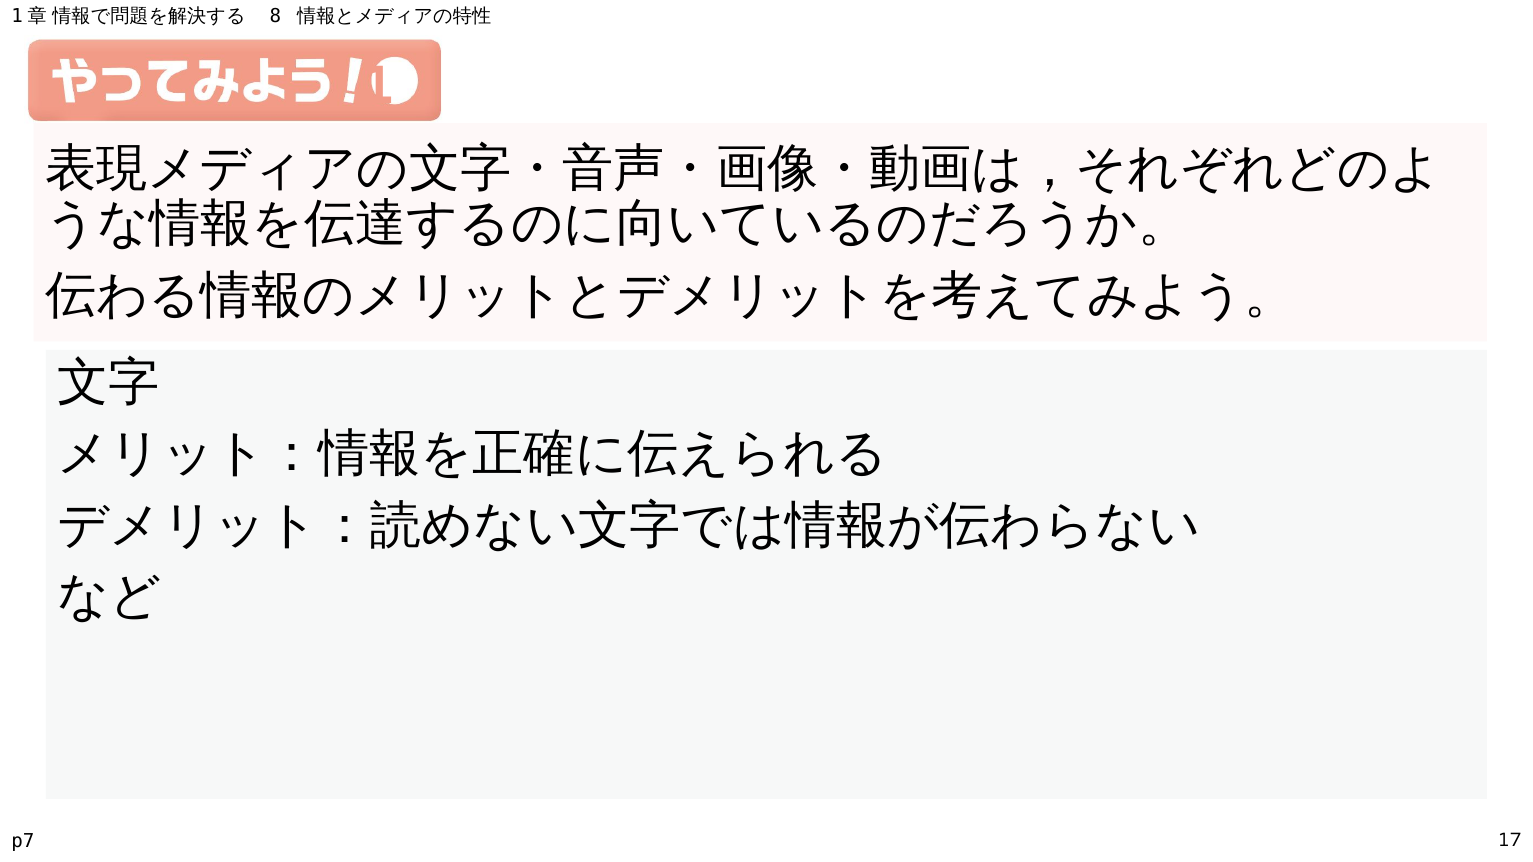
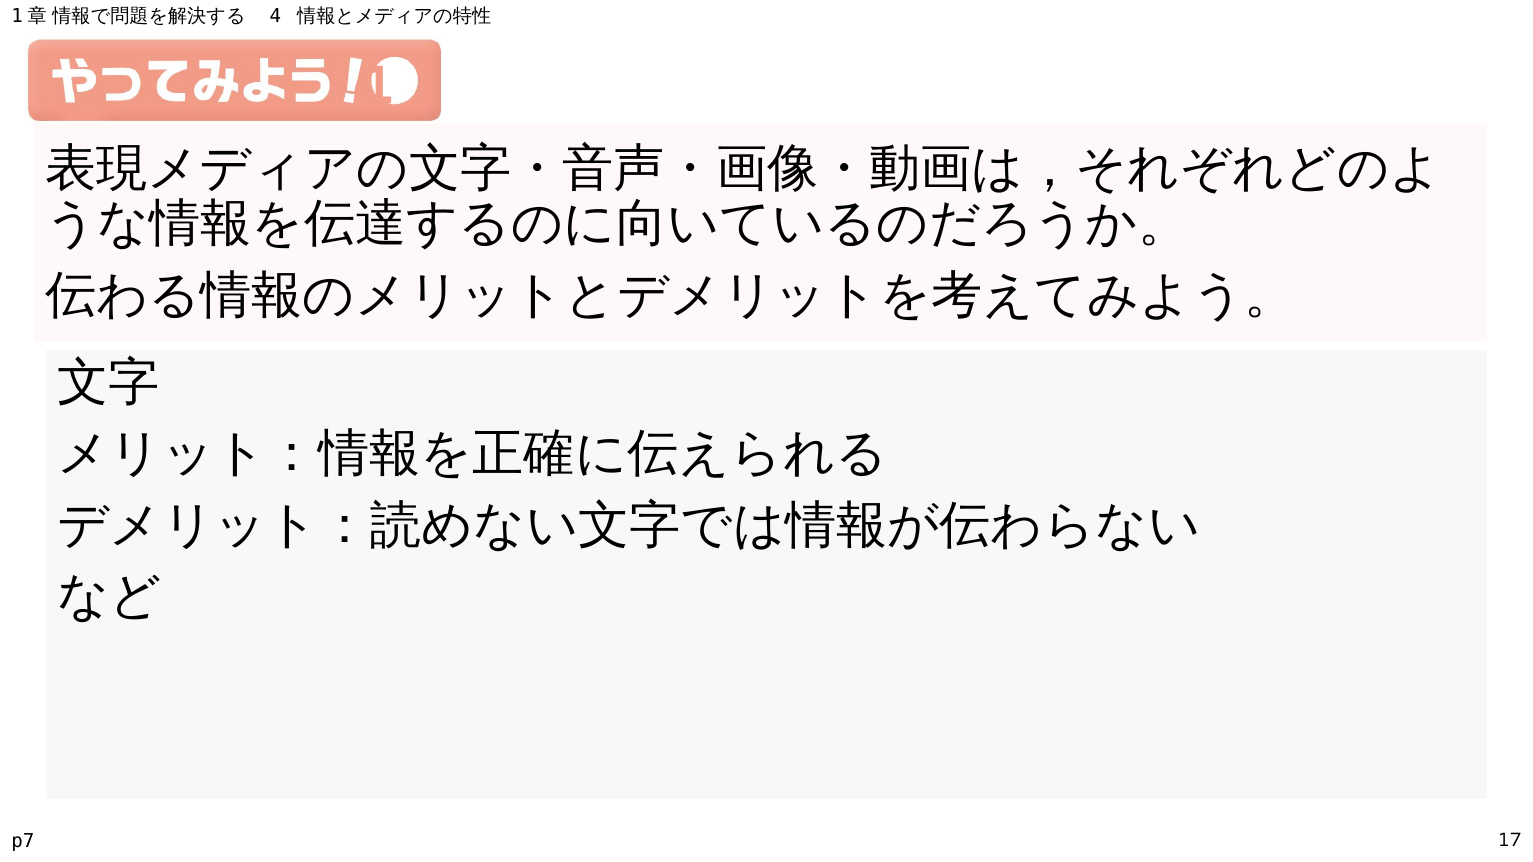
8: 8 -> 4
